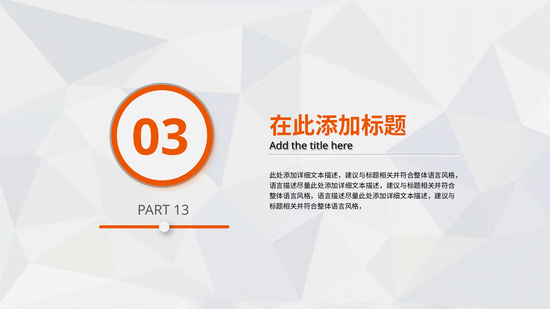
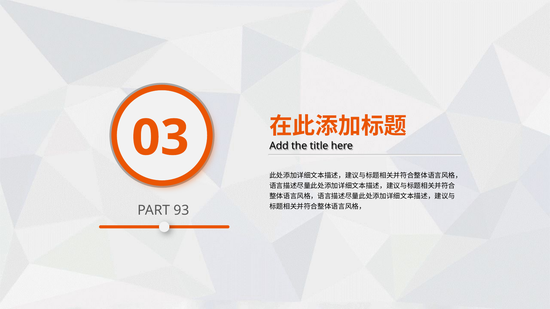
13: 13 -> 93
